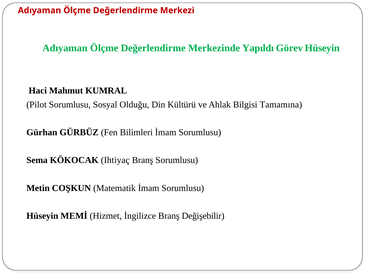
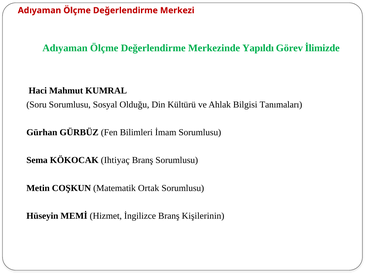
Görev Hüseyin: Hüseyin -> İlimizde
Pilot: Pilot -> Soru
Tamamına: Tamamına -> Tanımaları
Matematik İmam: İmam -> Ortak
Değişebilir: Değişebilir -> Kişilerinin
